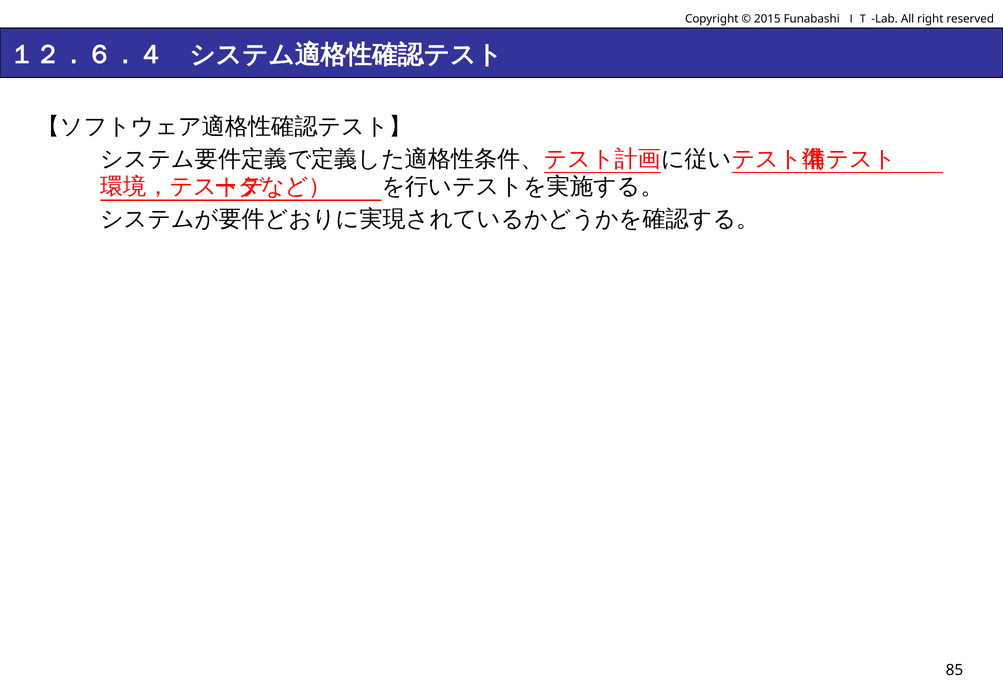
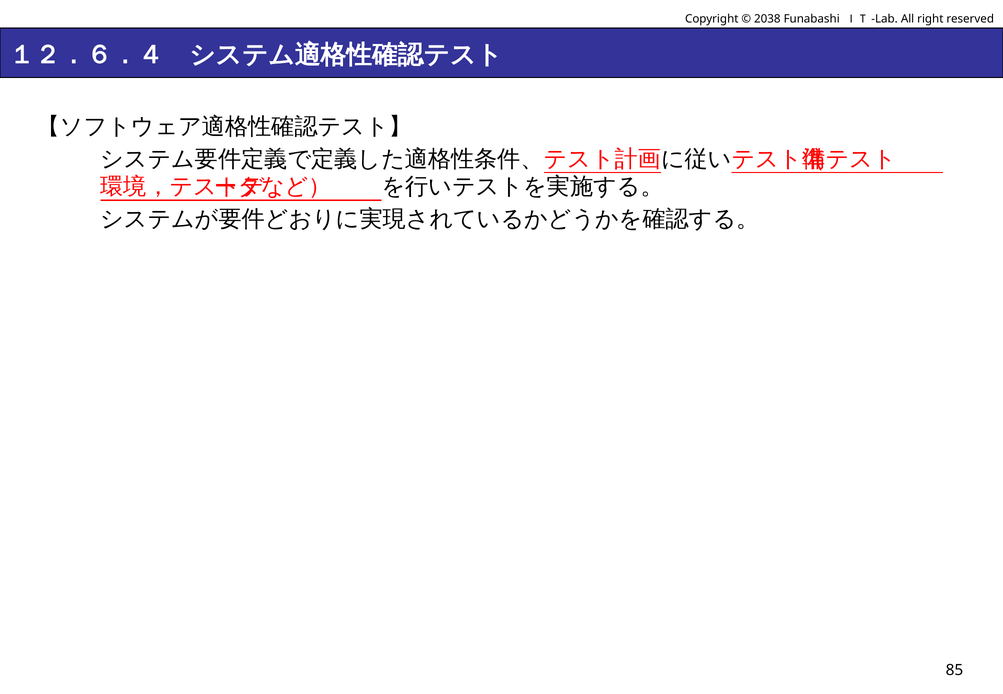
2015: 2015 -> 2038
